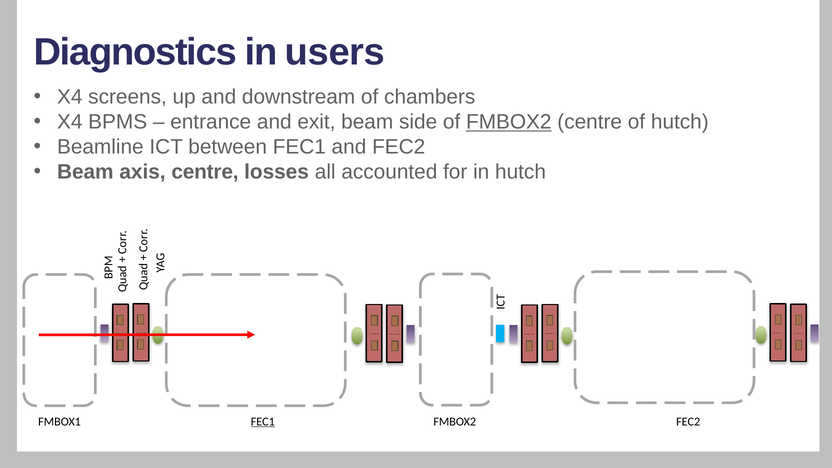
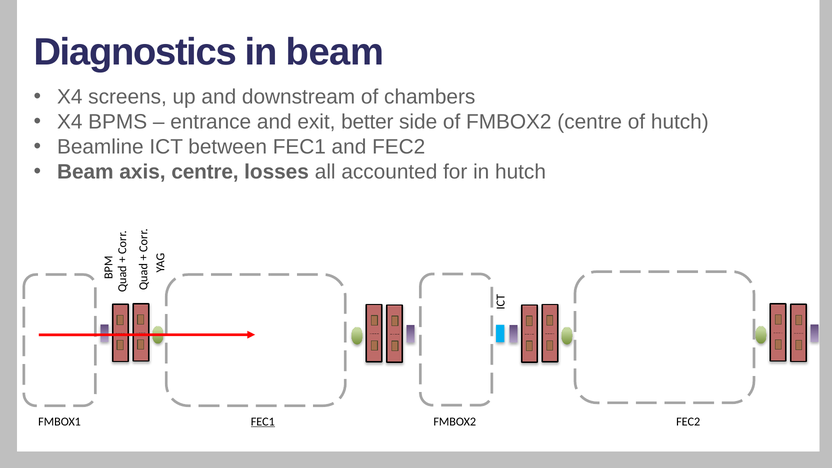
in users: users -> beam
exit beam: beam -> better
FMBOX2 at (509, 122) underline: present -> none
